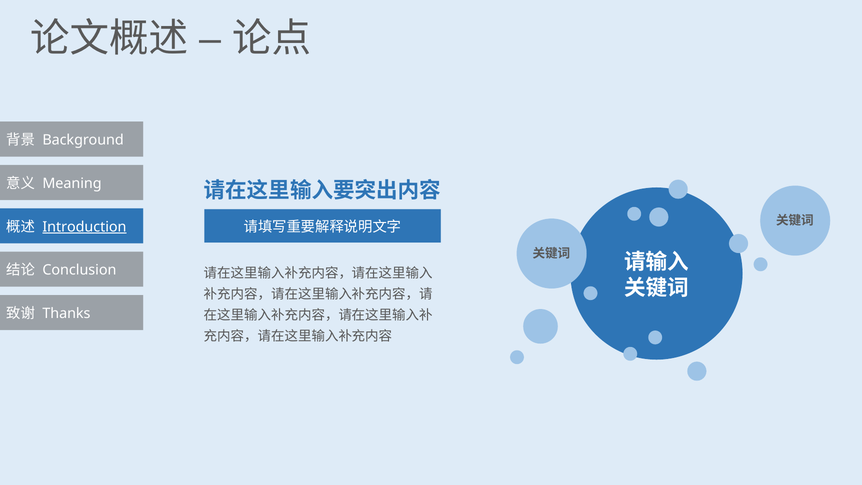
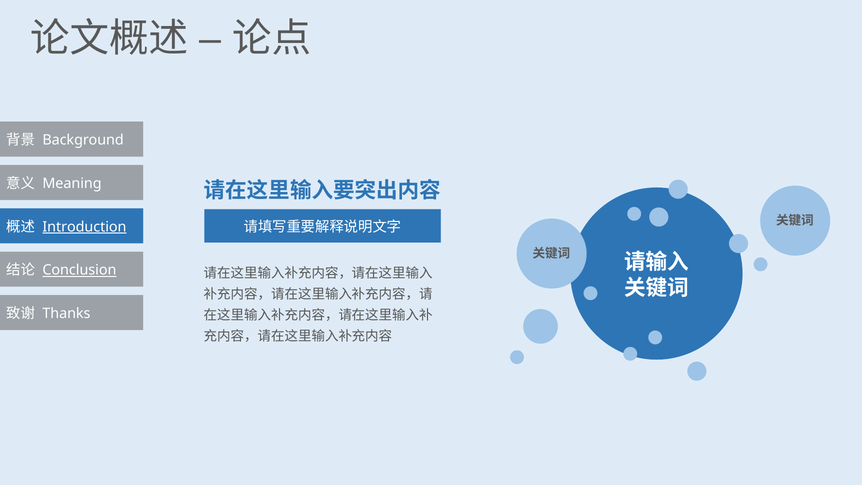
Conclusion underline: none -> present
